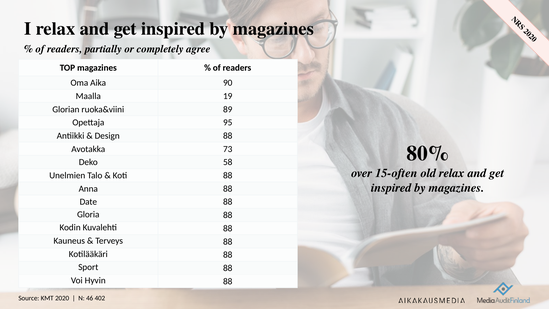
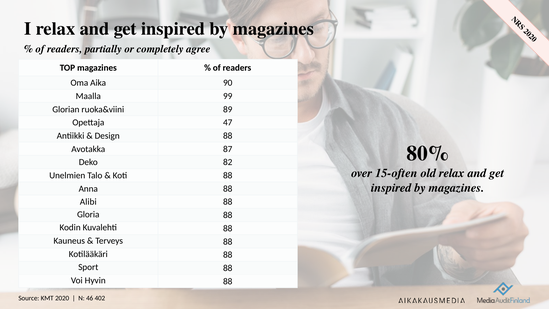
19: 19 -> 99
95: 95 -> 47
73: 73 -> 87
58: 58 -> 82
Date: Date -> Alibi
